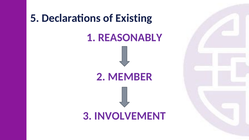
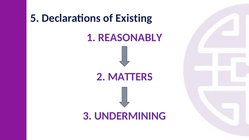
MEMBER: MEMBER -> MATTERS
INVOLVEMENT: INVOLVEMENT -> UNDERMINING
